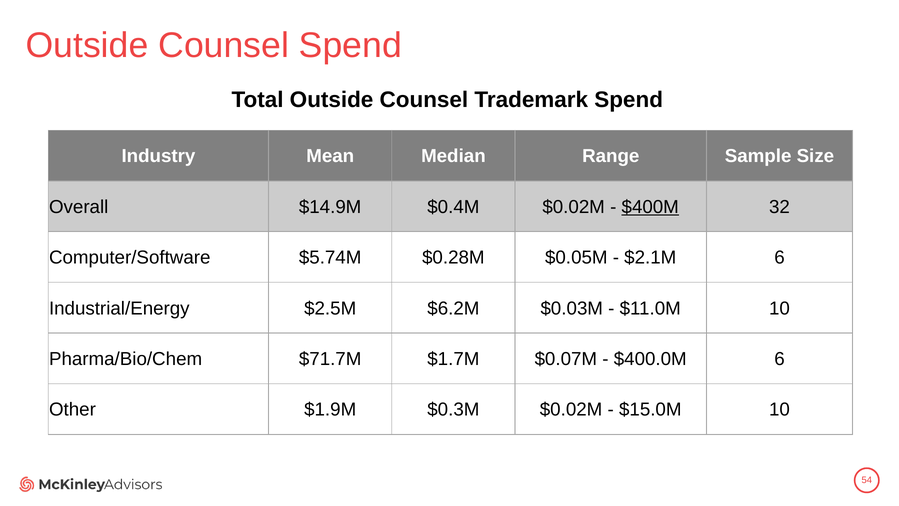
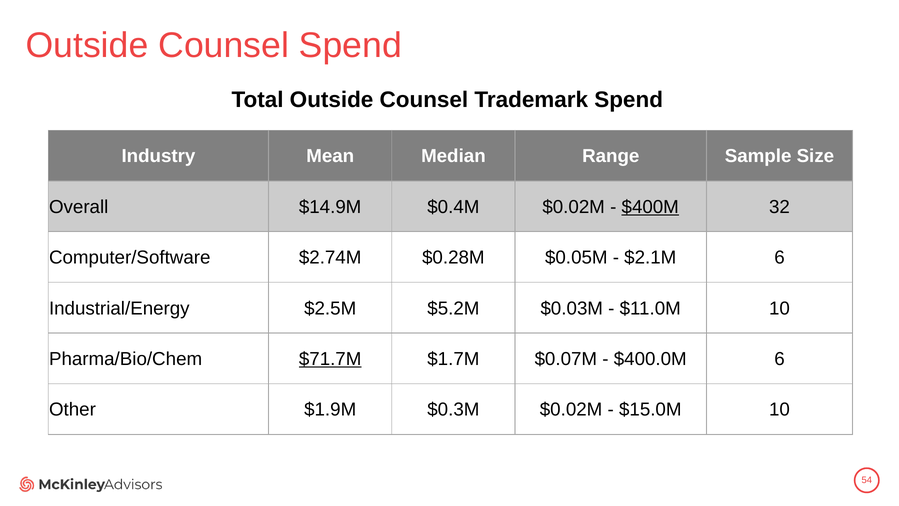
$5.74M: $5.74M -> $2.74M
$6.2M: $6.2M -> $5.2M
$71.7M underline: none -> present
